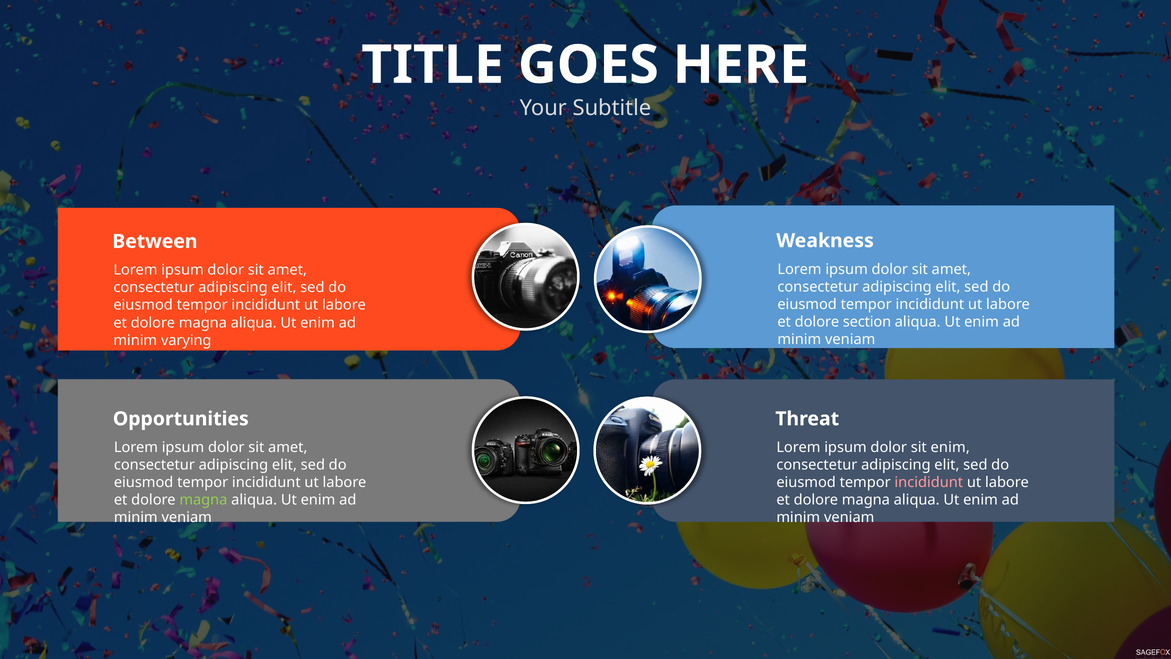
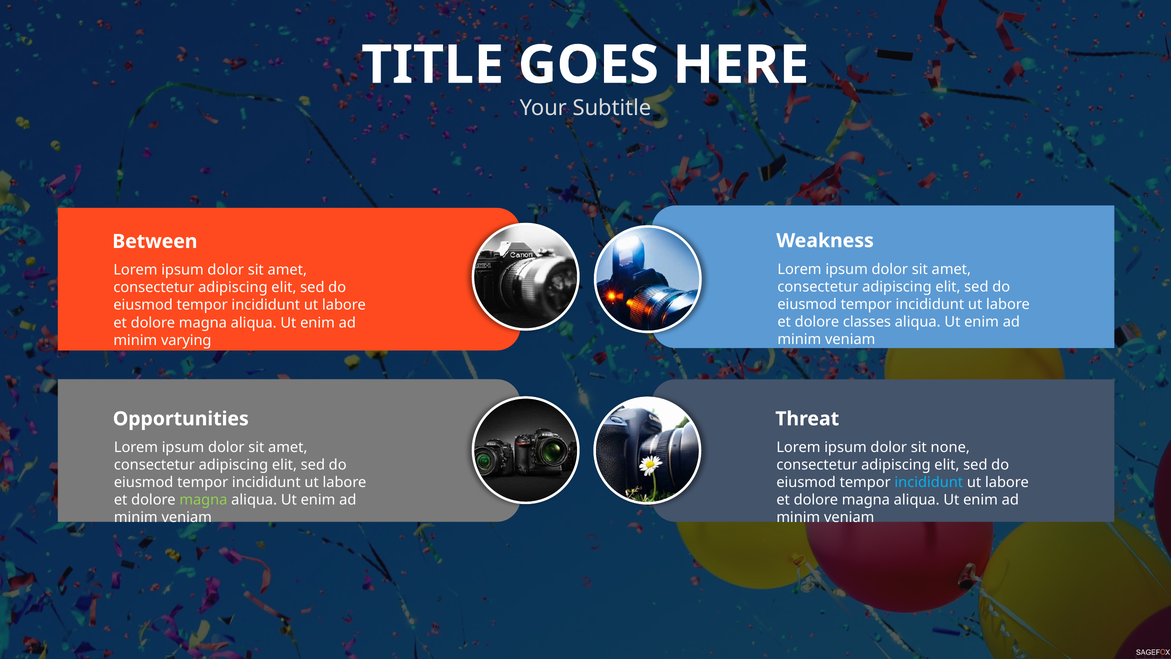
section: section -> classes
sit enim: enim -> none
incididunt at (929, 482) colour: pink -> light blue
